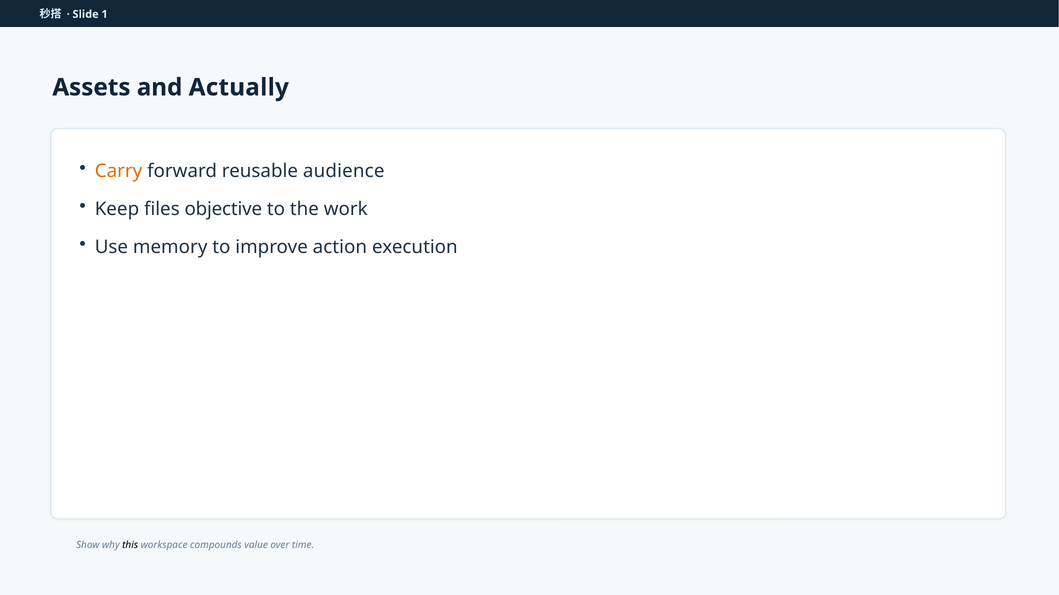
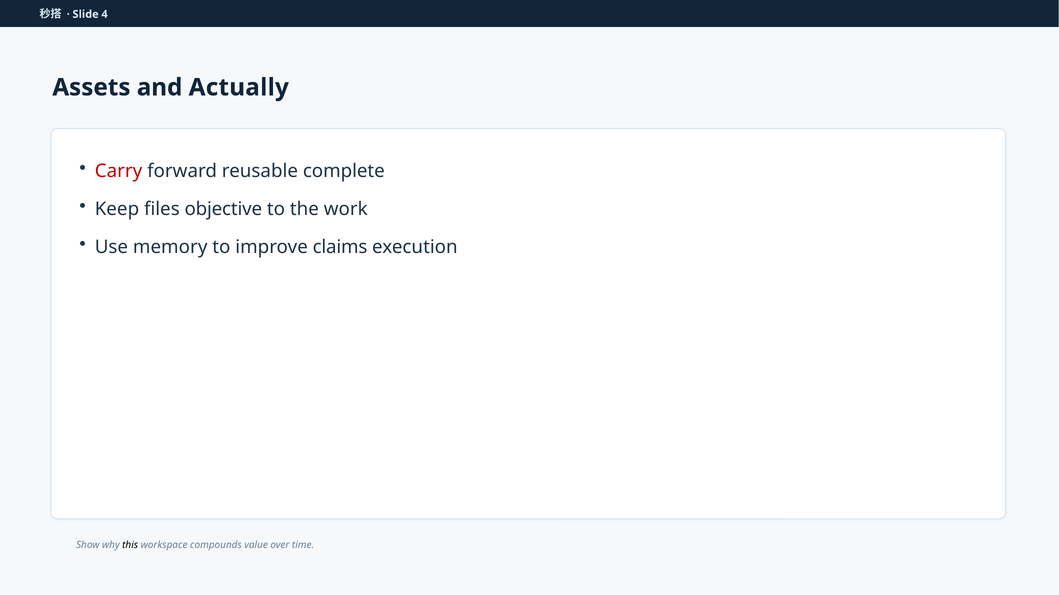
1: 1 -> 4
Carry colour: orange -> red
audience: audience -> complete
action: action -> claims
